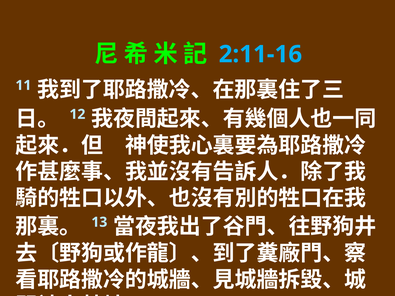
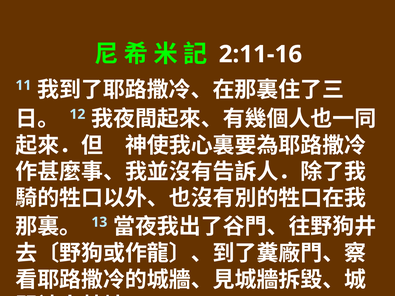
2:11-16 colour: light blue -> white
